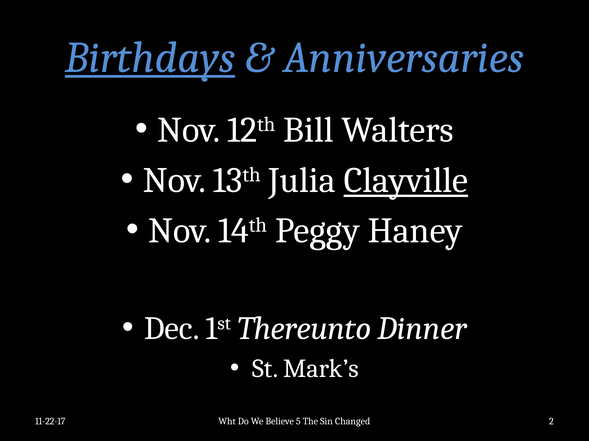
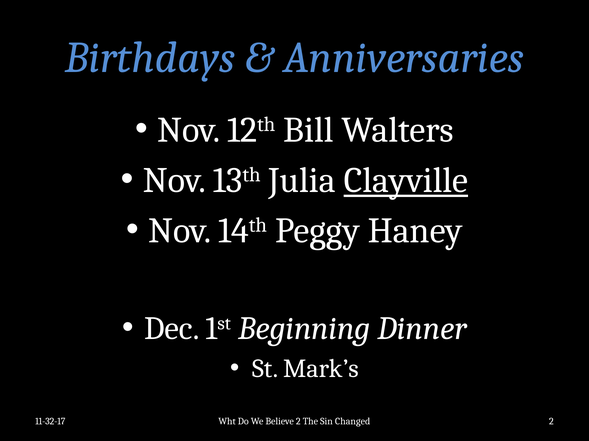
Birthdays underline: present -> none
Thereunto: Thereunto -> Beginning
11-22-17: 11-22-17 -> 11-32-17
Believe 5: 5 -> 2
